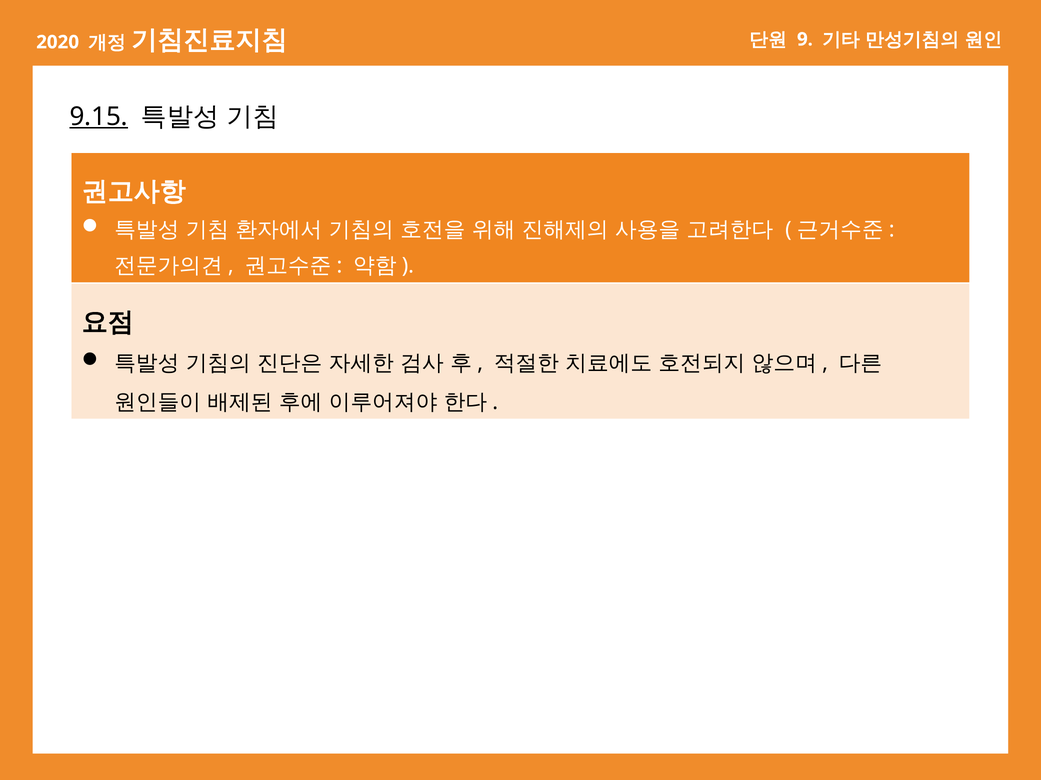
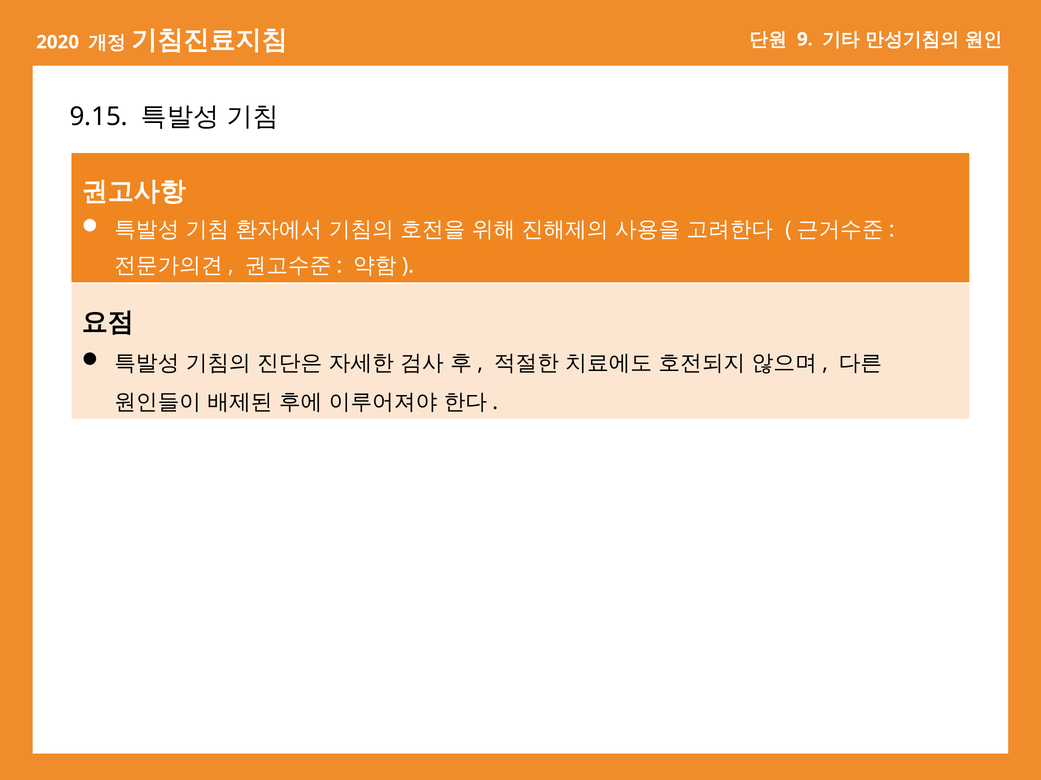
9.15 underline: present -> none
